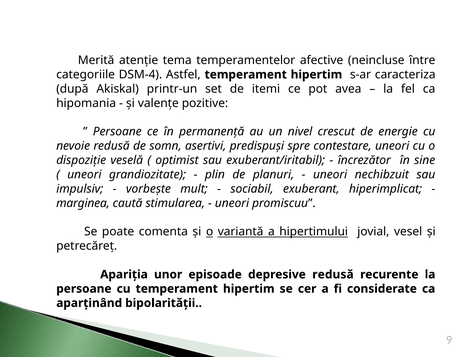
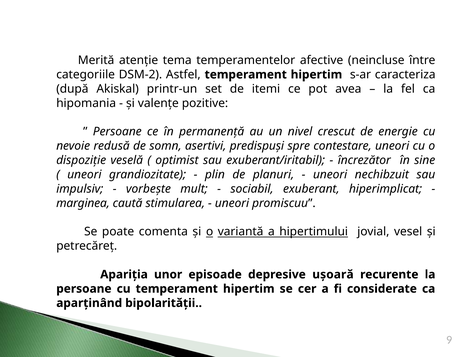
DSM-4: DSM-4 -> DSM-2
depresive redusă: redusă -> ușoară
